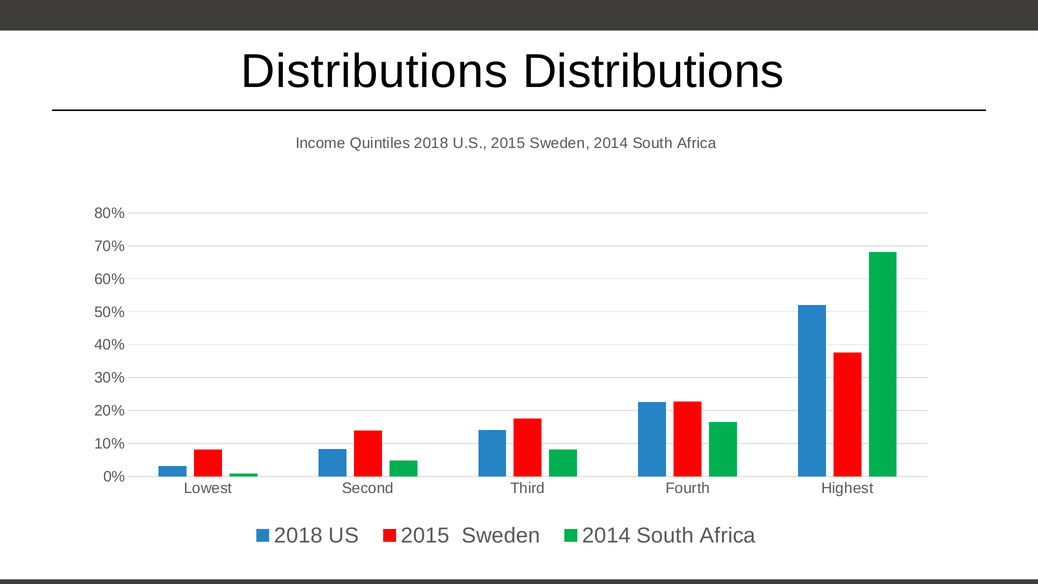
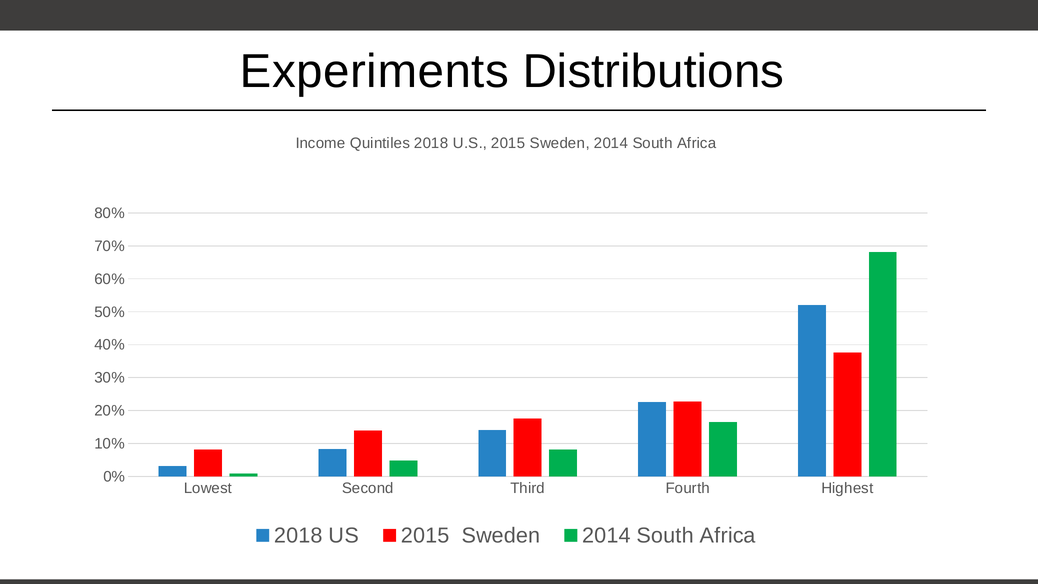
Distributions at (374, 71): Distributions -> Experiments
